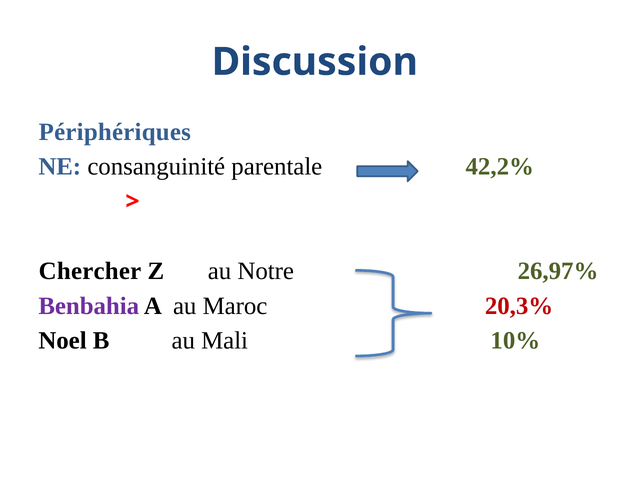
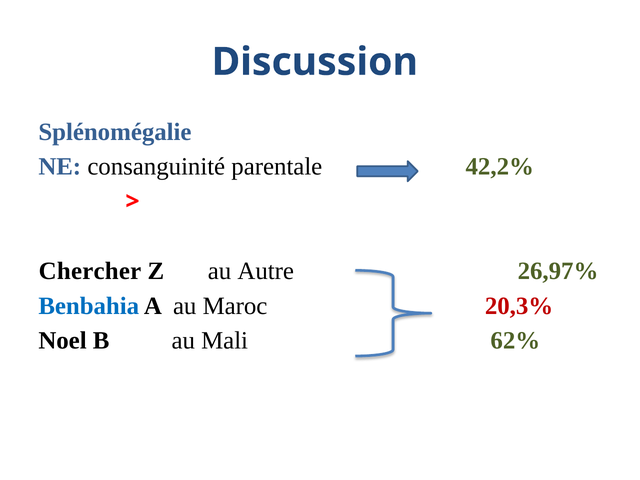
Périphériques: Périphériques -> Splénomégalie
Notre: Notre -> Autre
Benbahia colour: purple -> blue
10%: 10% -> 62%
